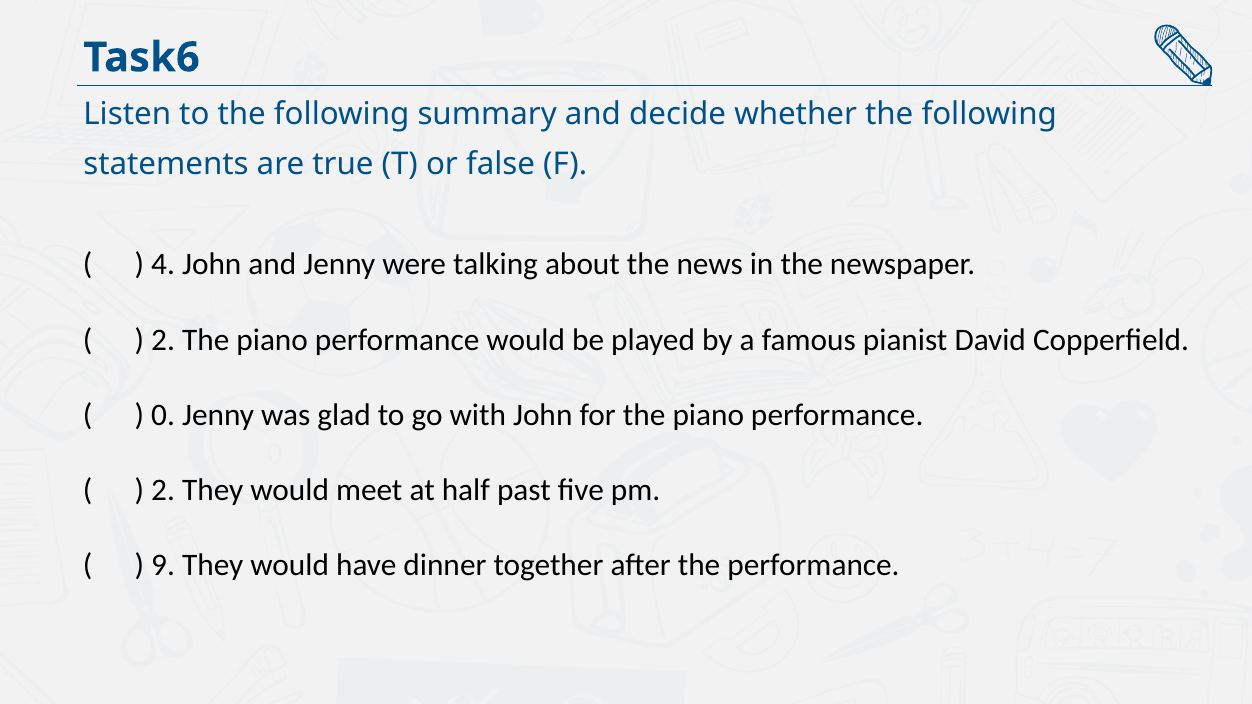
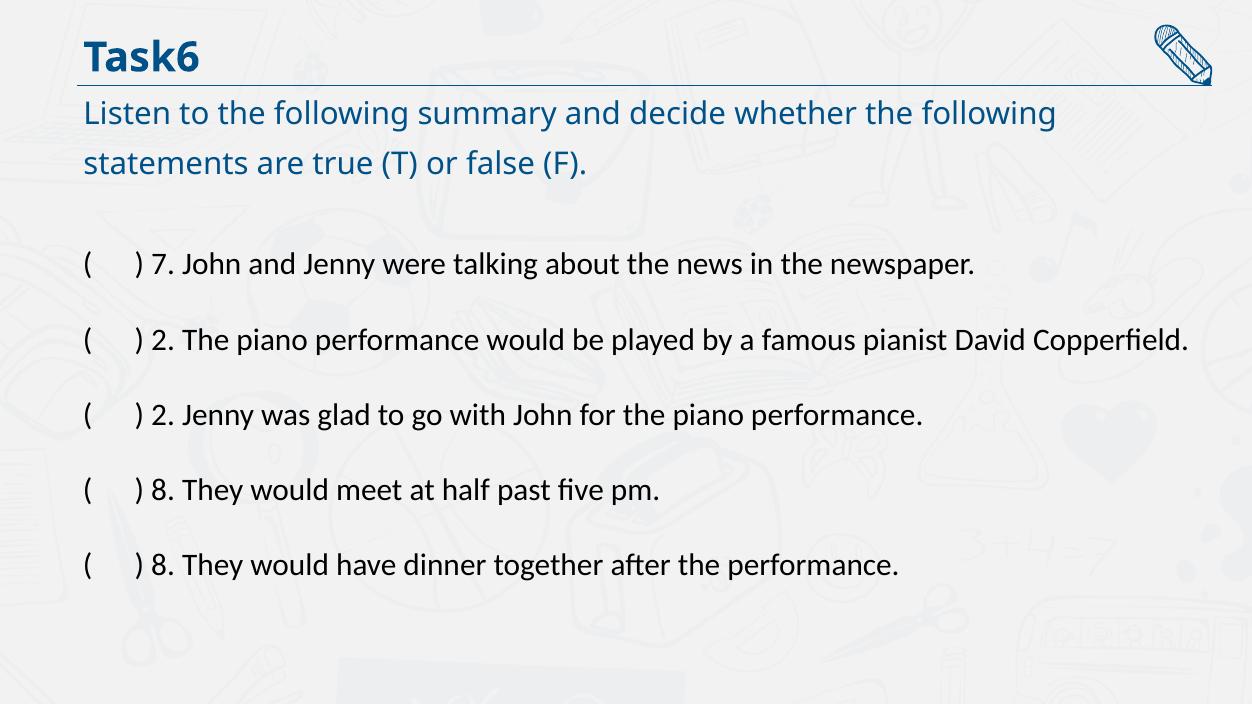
4: 4 -> 7
0 at (163, 415): 0 -> 2
2 at (163, 490): 2 -> 8
9 at (163, 565): 9 -> 8
